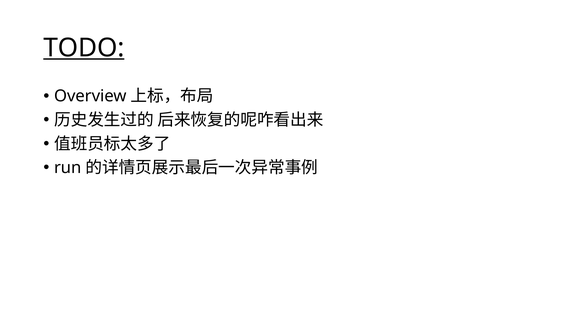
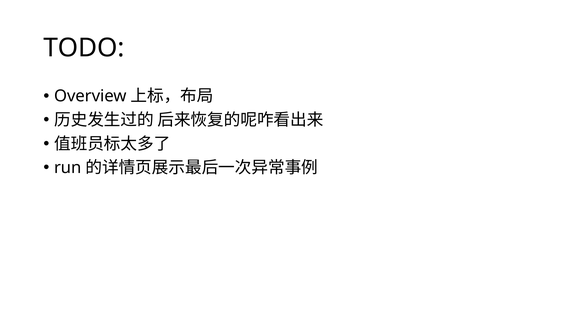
TODO underline: present -> none
